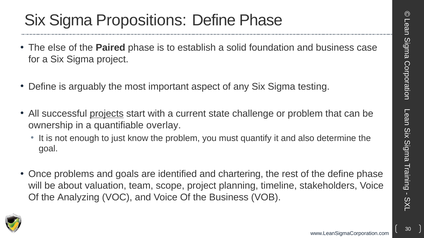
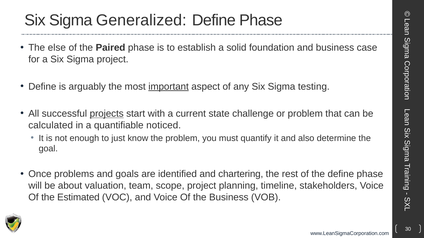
Propositions: Propositions -> Generalized
important underline: none -> present
ownership: ownership -> calculated
overlay: overlay -> noticed
Analyzing: Analyzing -> Estimated
